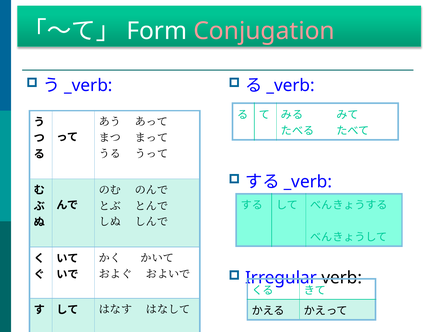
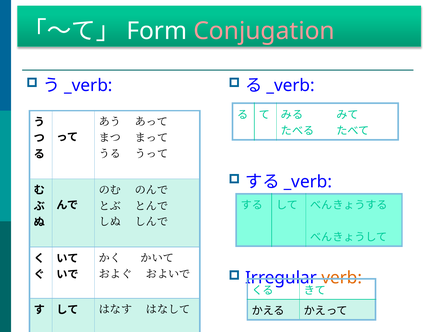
verb colour: black -> orange
